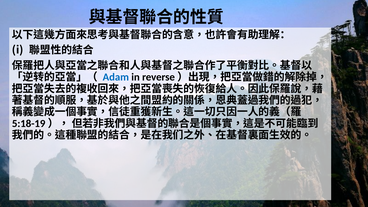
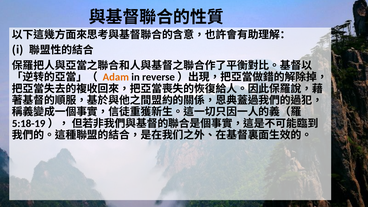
Adam colour: blue -> orange
